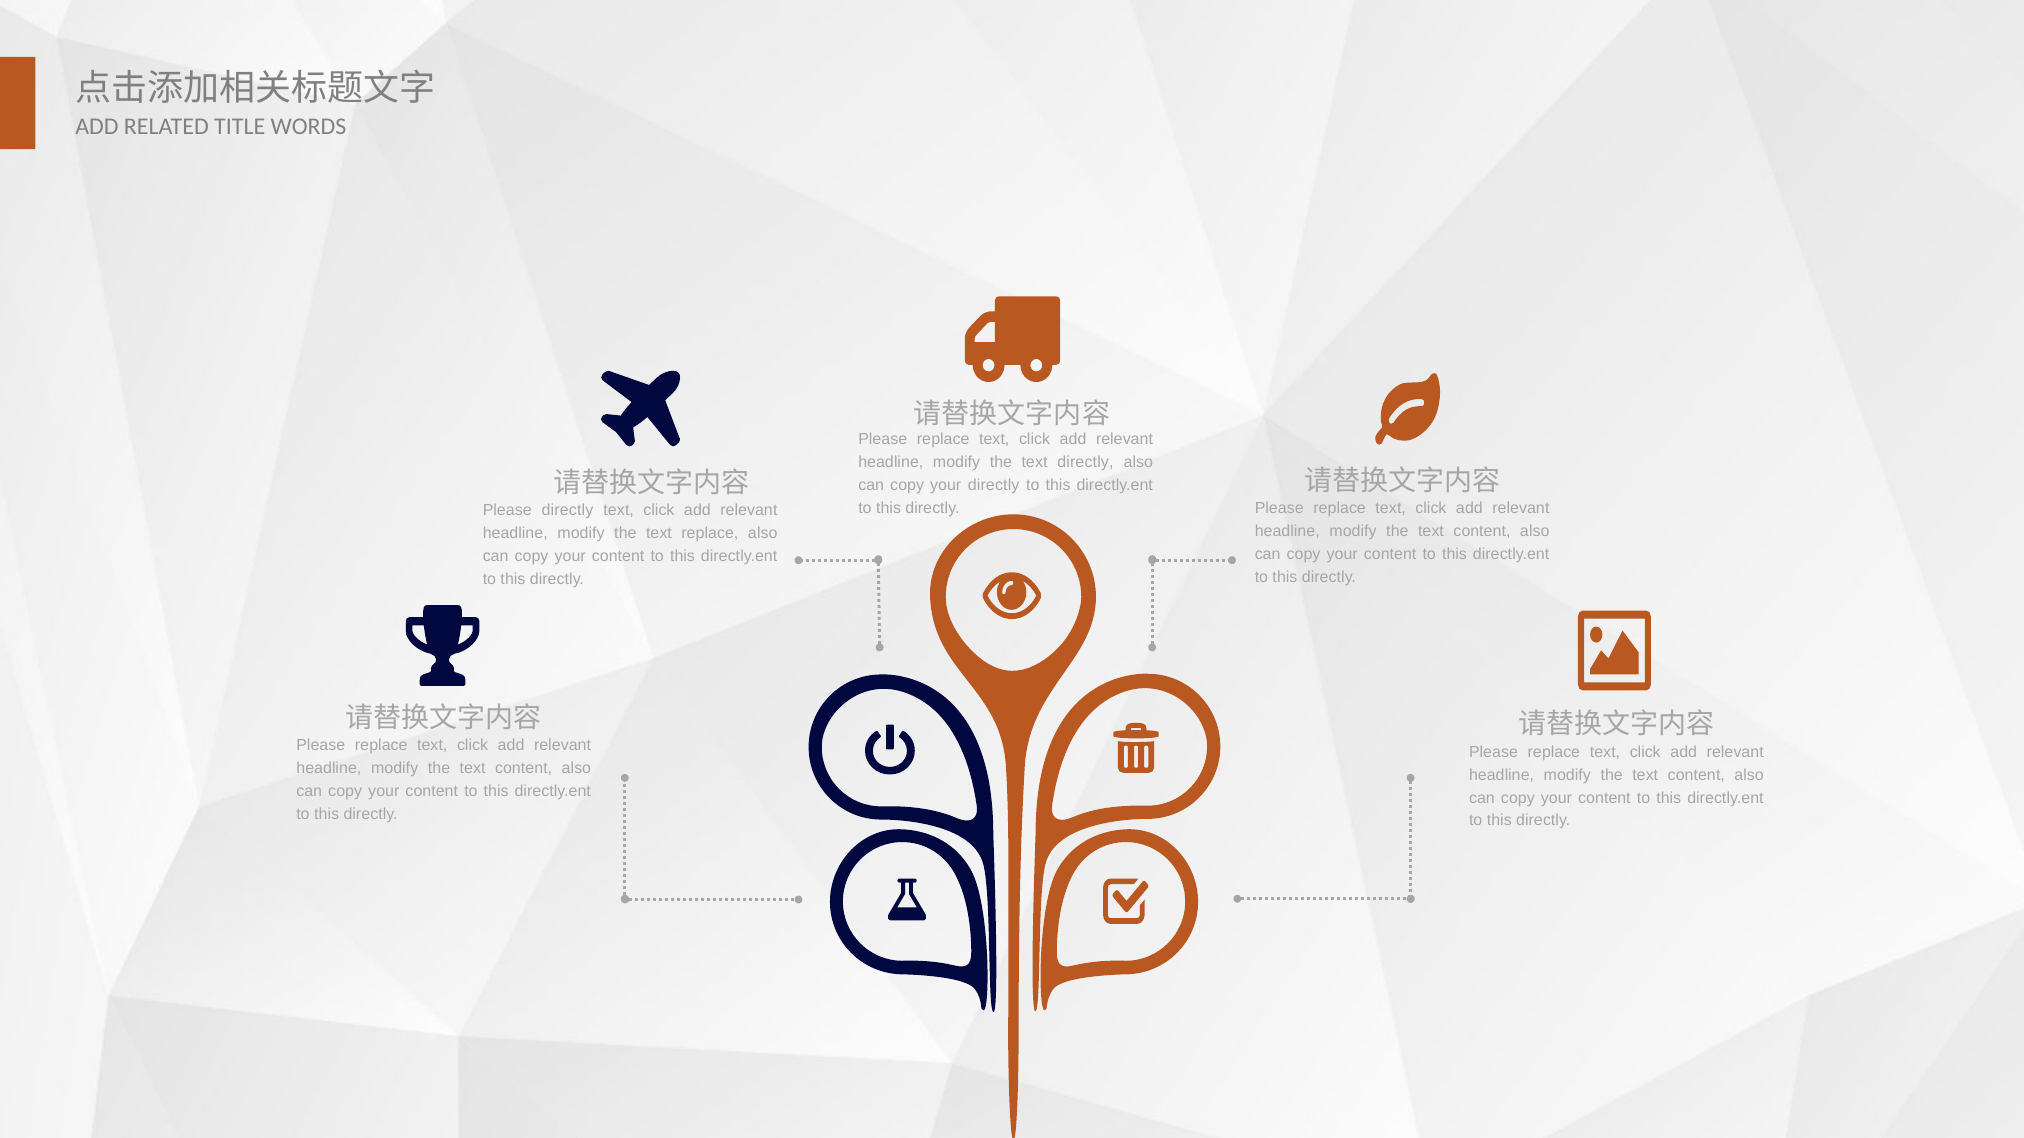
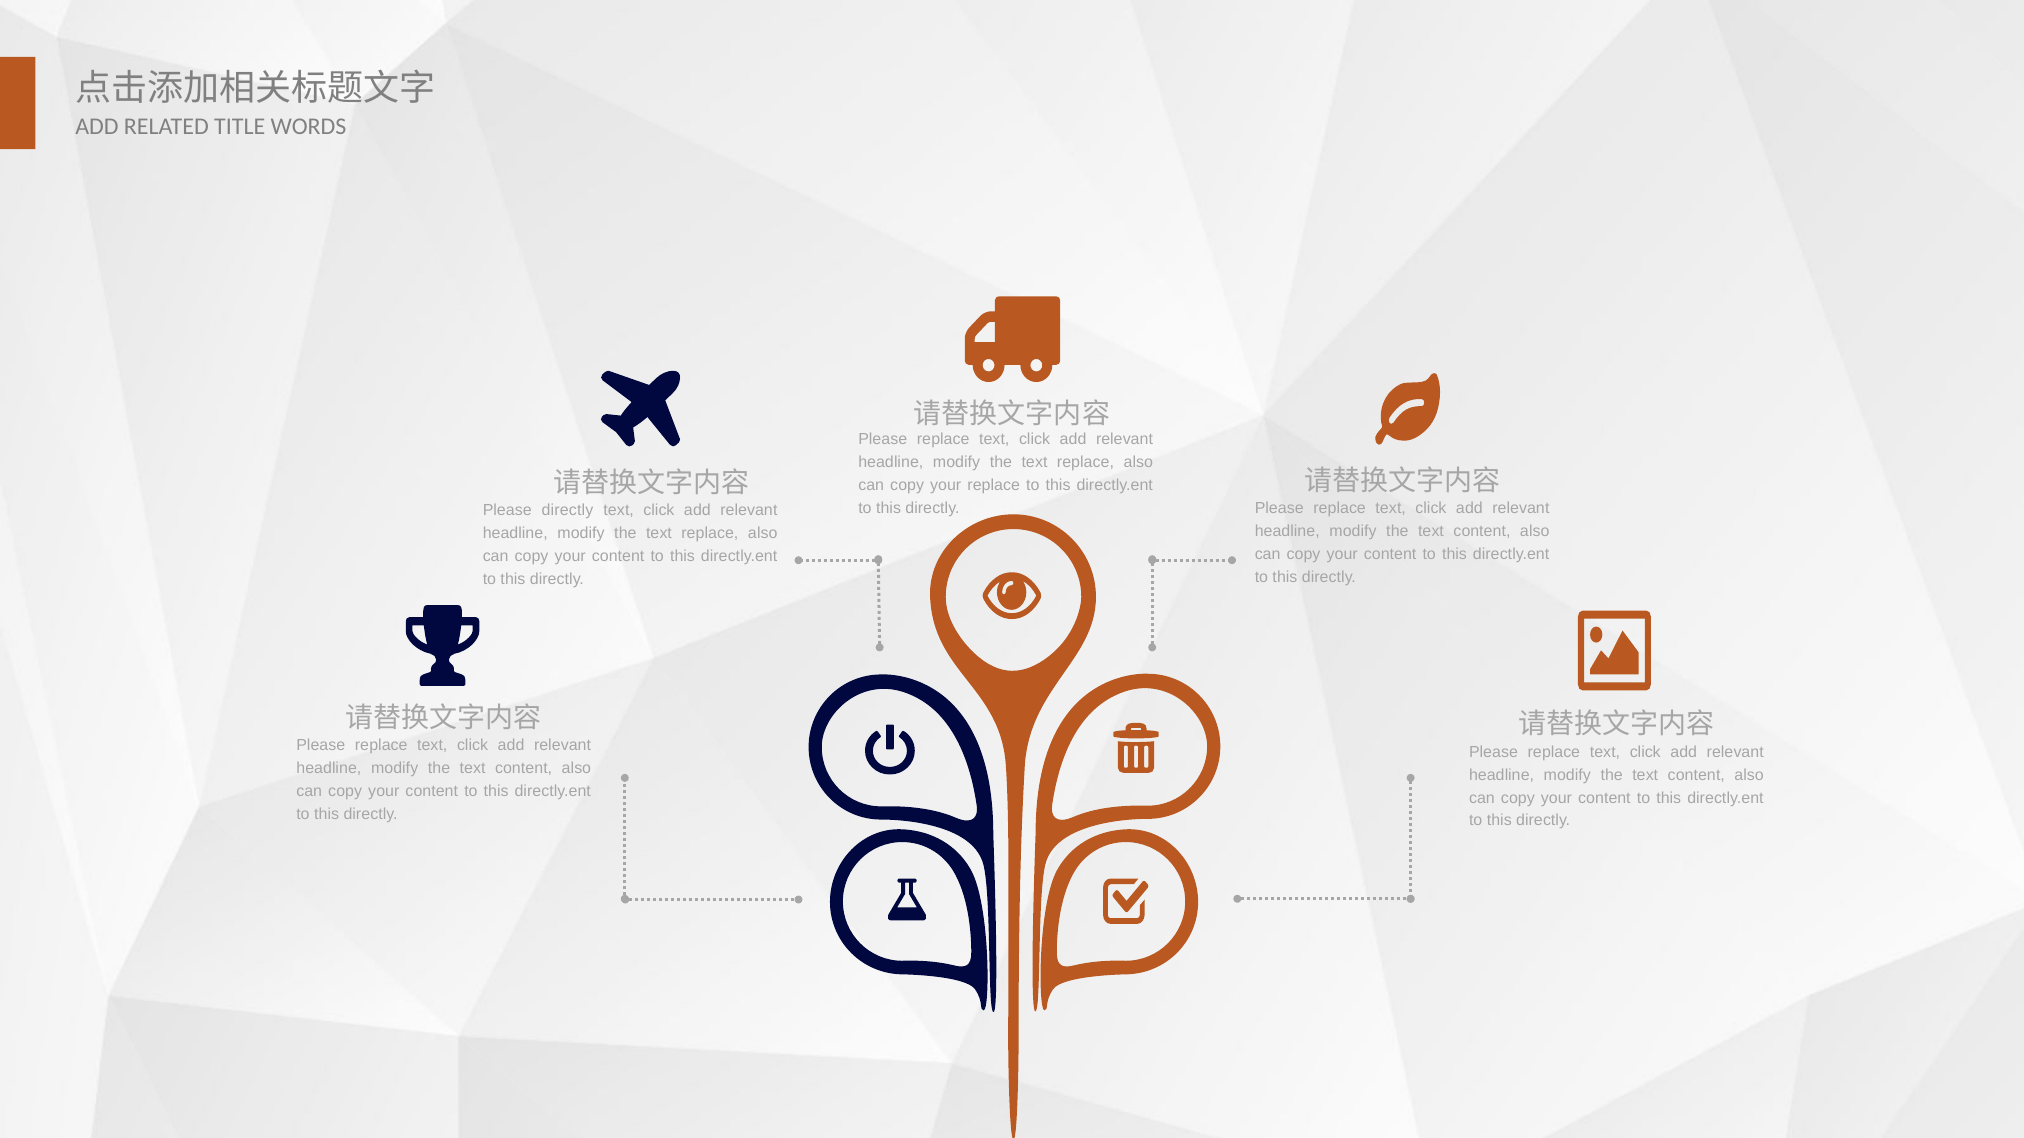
directly at (1085, 463): directly -> replace
your directly: directly -> replace
